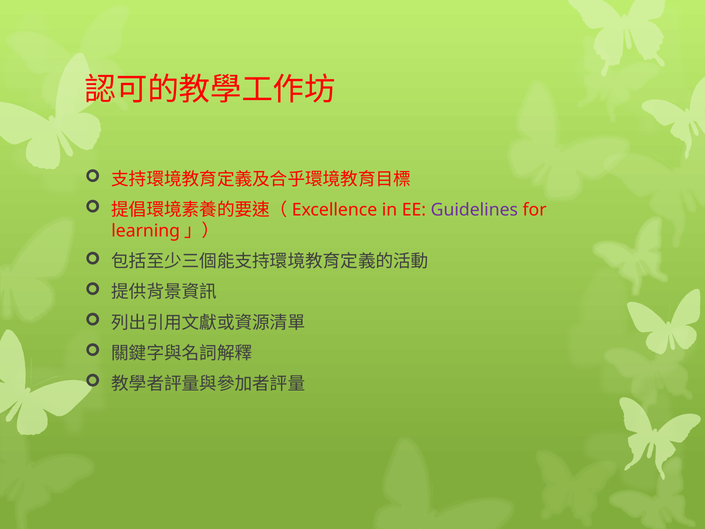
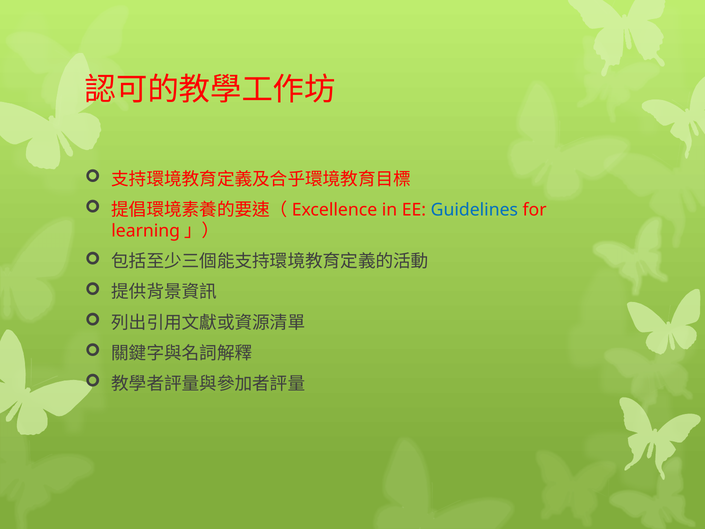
Guidelines colour: purple -> blue
